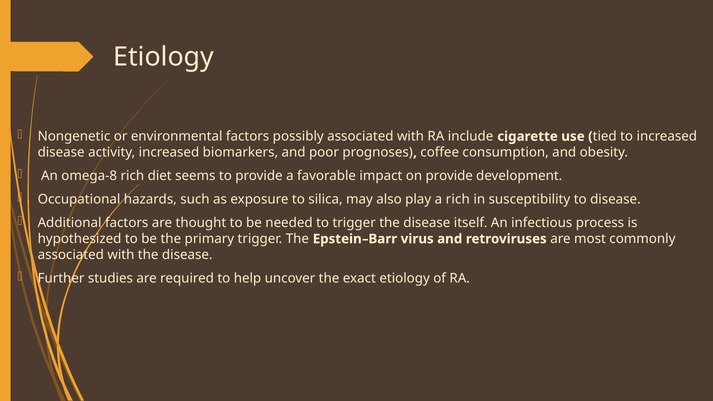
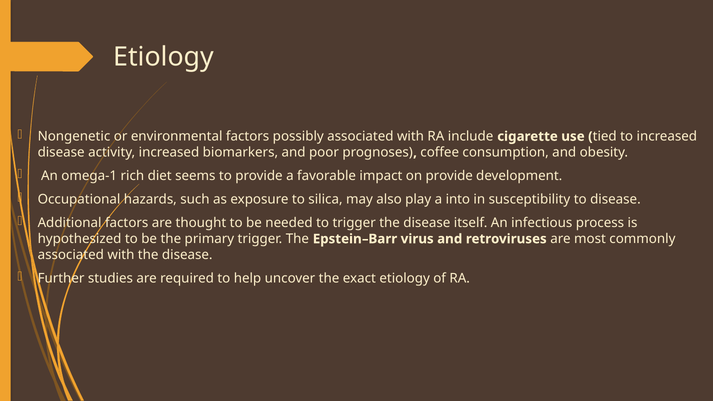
omega-8: omega-8 -> omega-1
a rich: rich -> into
